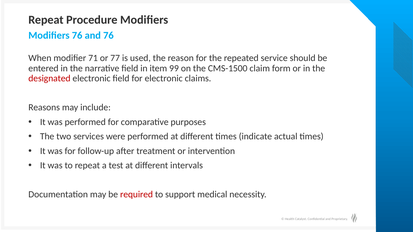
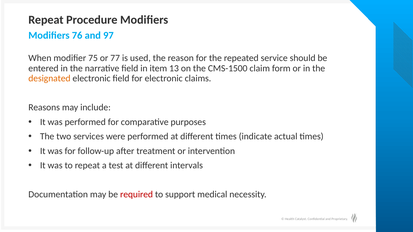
and 76: 76 -> 97
71: 71 -> 75
99: 99 -> 13
designated colour: red -> orange
